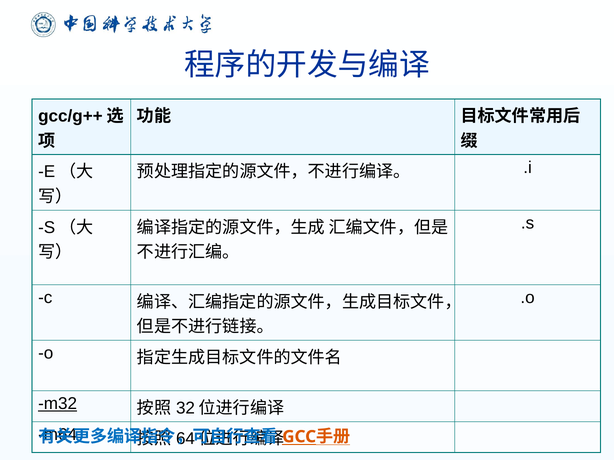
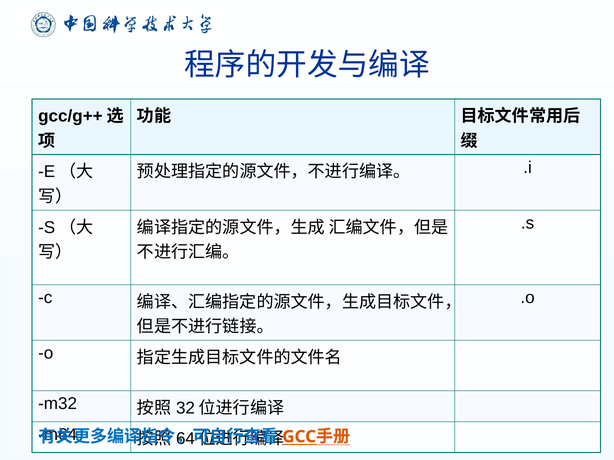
m32 underline: present -> none
